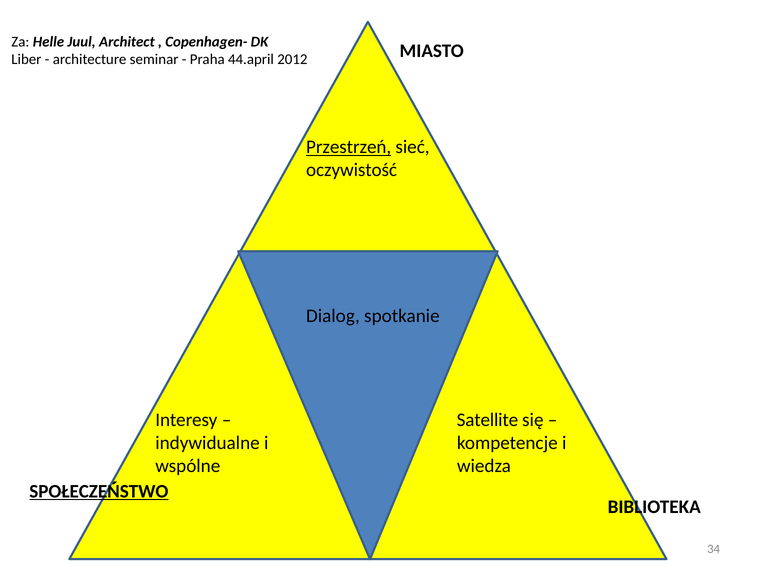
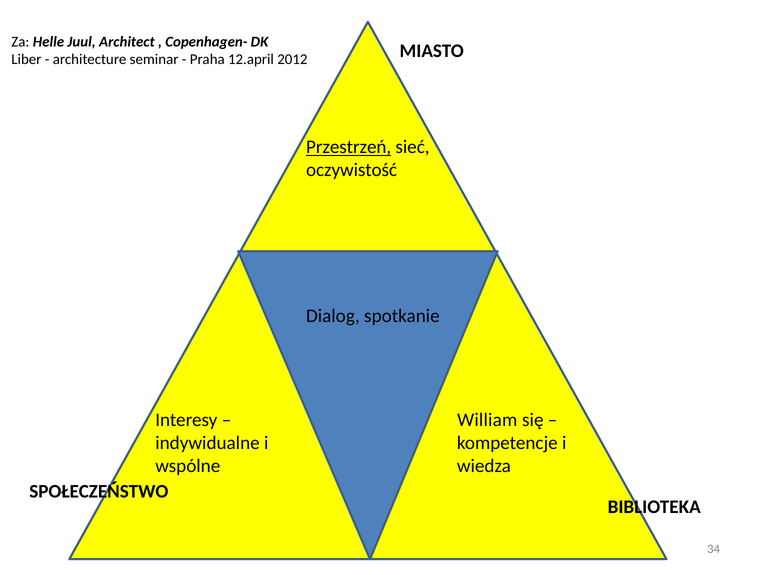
44.april: 44.april -> 12.april
Satellite: Satellite -> William
SPOŁECZEŃSTWO underline: present -> none
